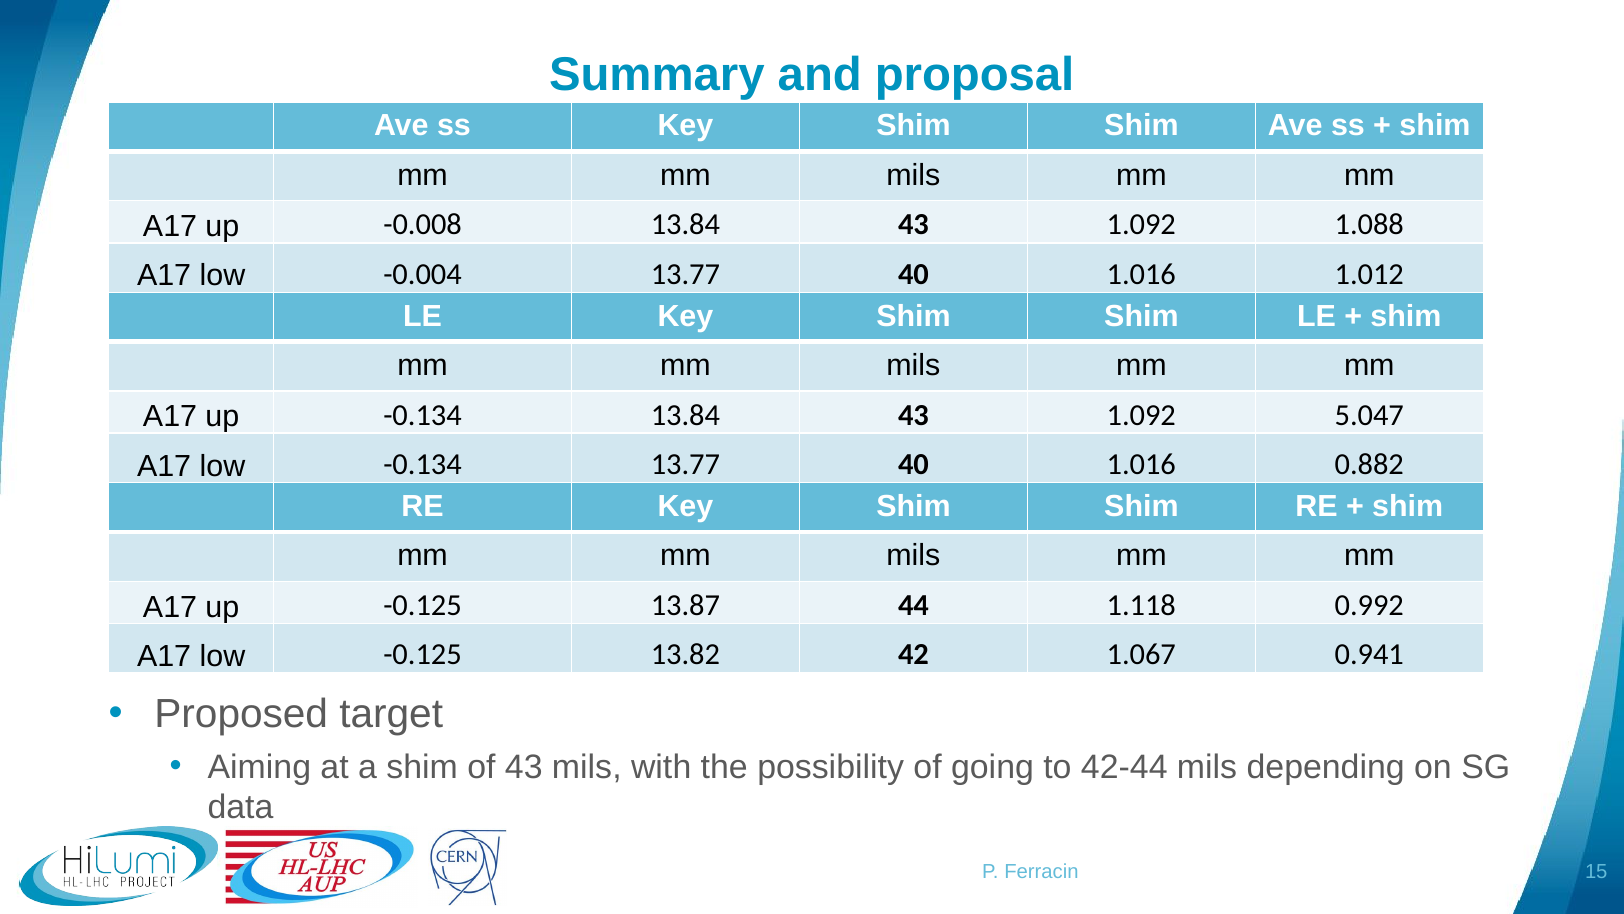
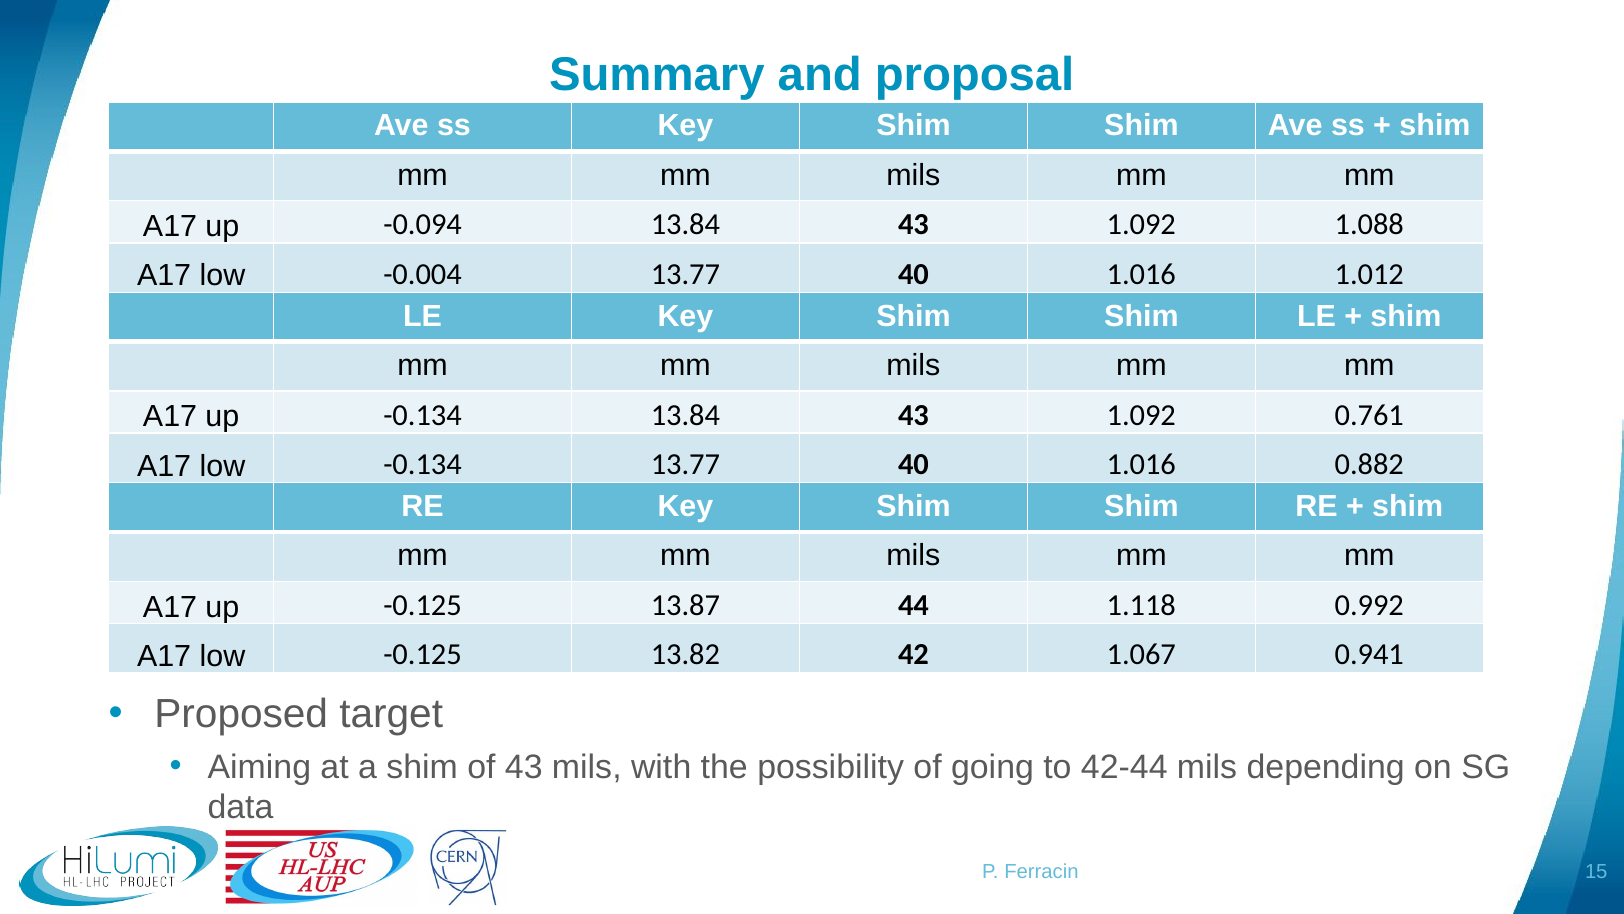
-0.008: -0.008 -> -0.094
5.047: 5.047 -> 0.761
